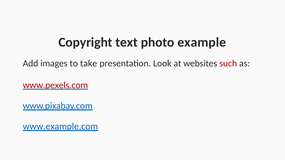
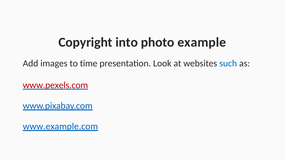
text: text -> into
take: take -> time
such colour: red -> blue
